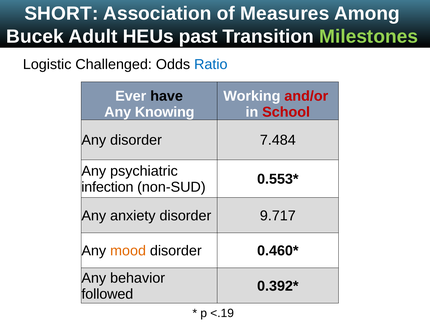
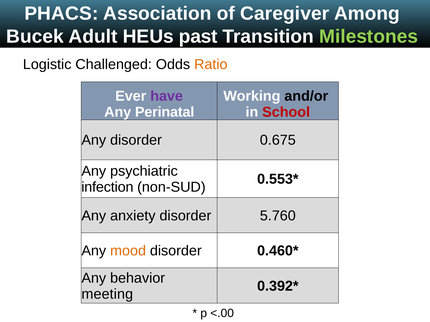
SHORT: SHORT -> PHACS
Measures: Measures -> Caregiver
Ratio colour: blue -> orange
have colour: black -> purple
and/or colour: red -> black
Knowing: Knowing -> Perinatal
7.484: 7.484 -> 0.675
9.717: 9.717 -> 5.760
followed: followed -> meeting
<.19: <.19 -> <.00
